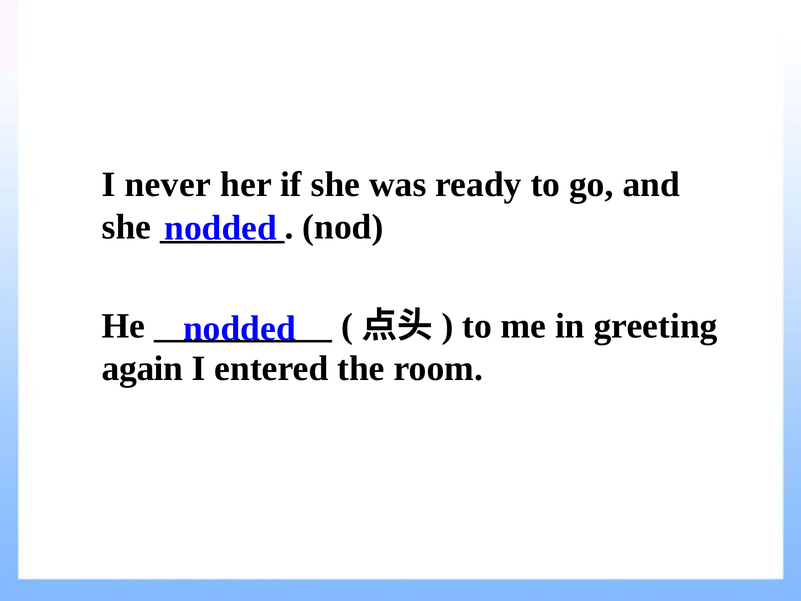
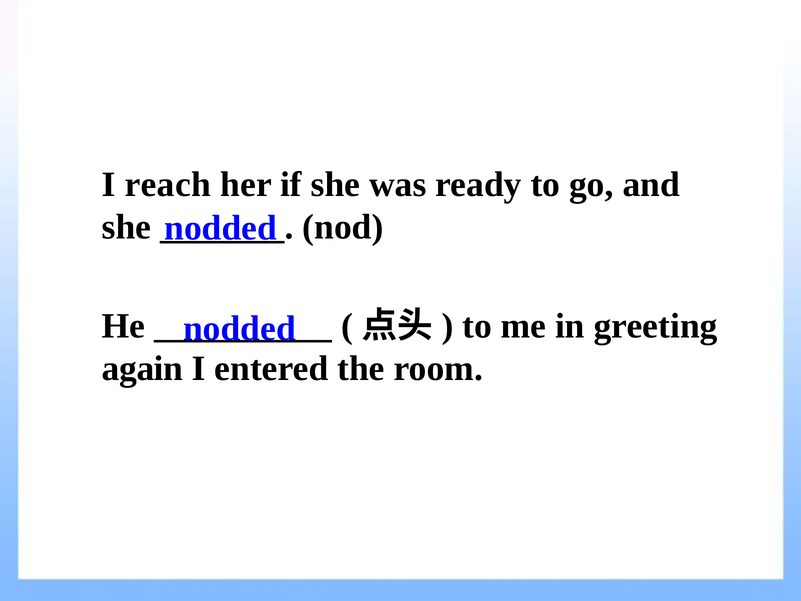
never: never -> reach
